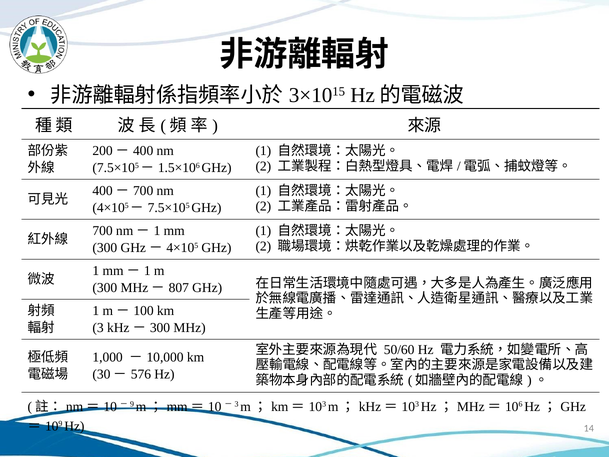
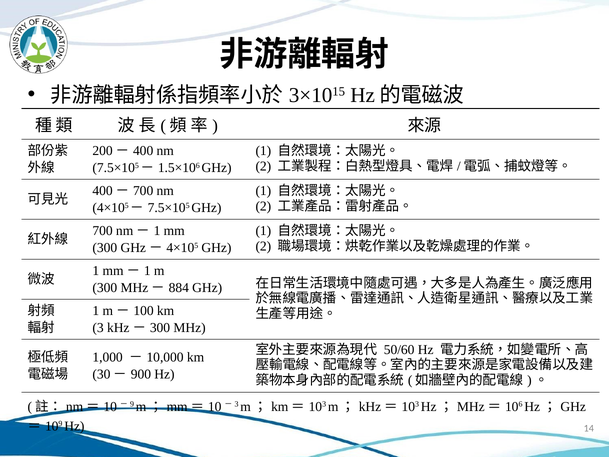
807: 807 -> 884
576: 576 -> 900
